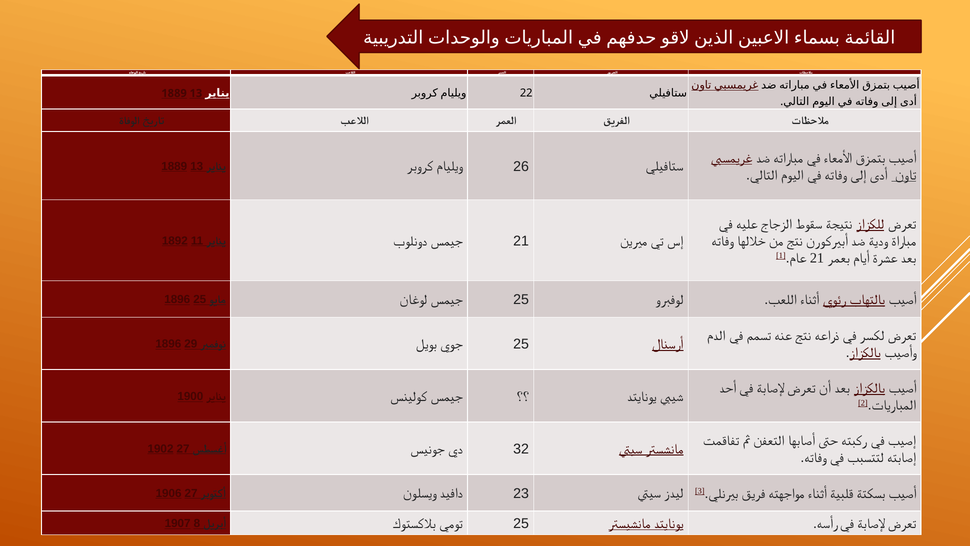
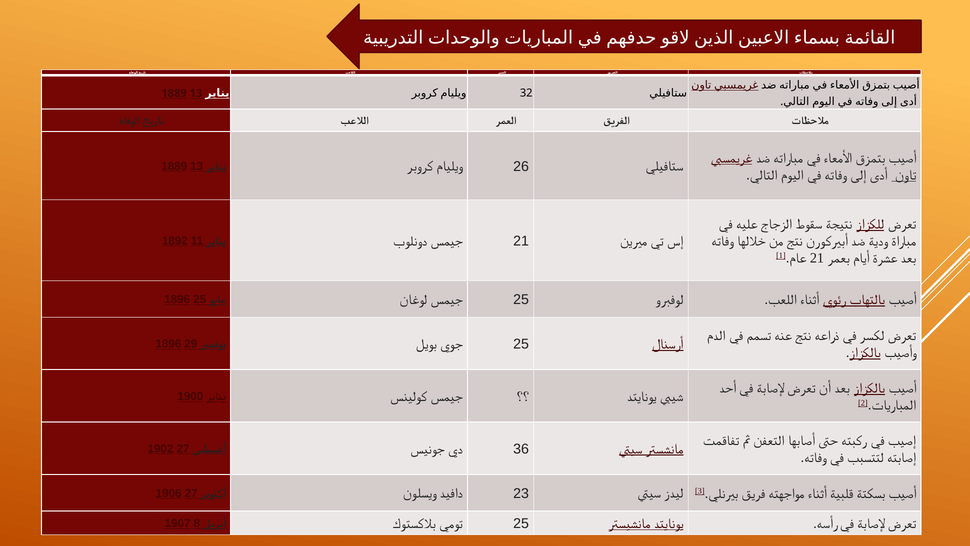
22: 22 -> 32
32: 32 -> 36
